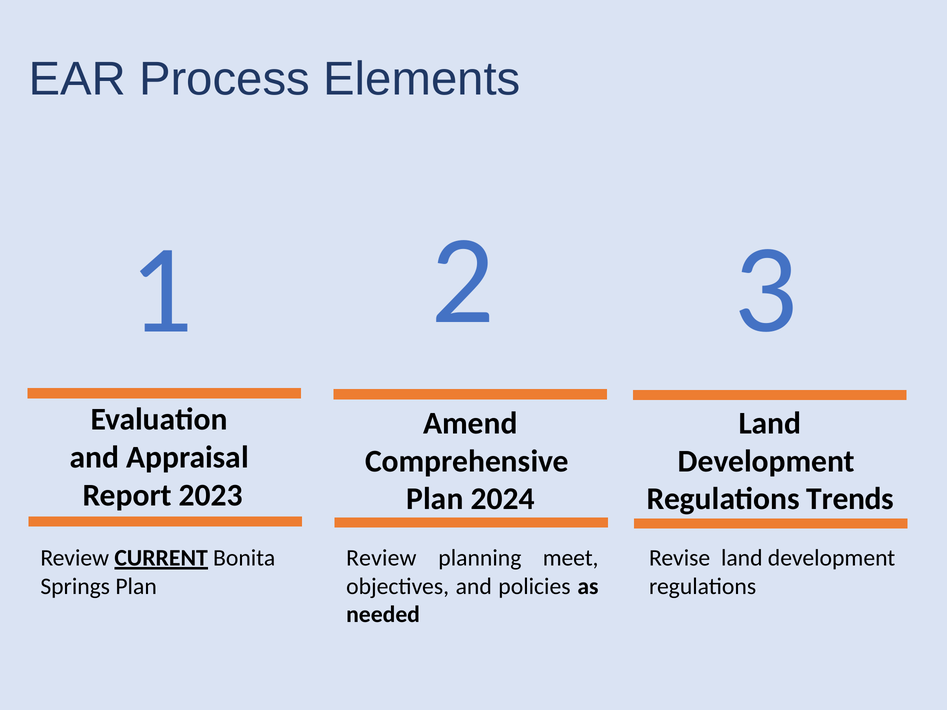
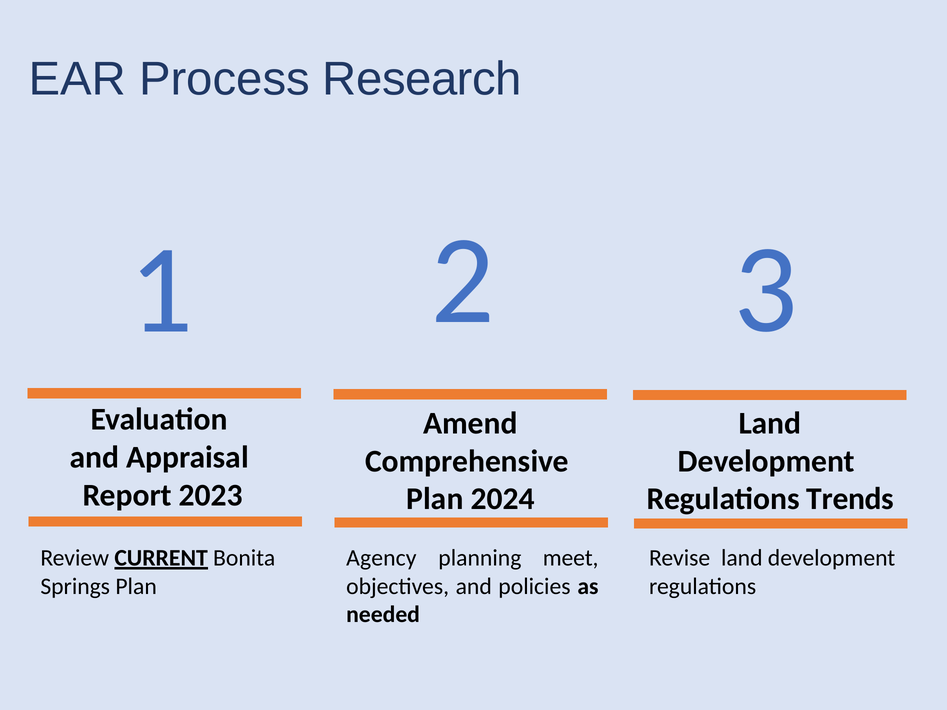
Elements: Elements -> Research
Review at (381, 558): Review -> Agency
